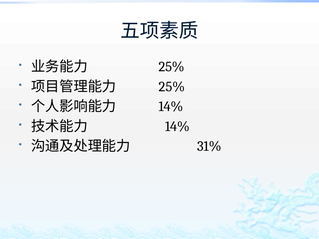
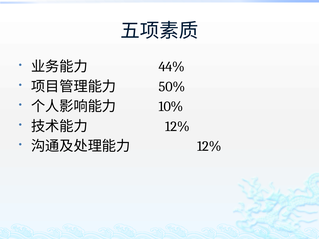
25% at (172, 67): 25% -> 44%
25% at (172, 87): 25% -> 50%
14% at (171, 107): 14% -> 10%
14% at (177, 126): 14% -> 12%
31% at (209, 146): 31% -> 12%
